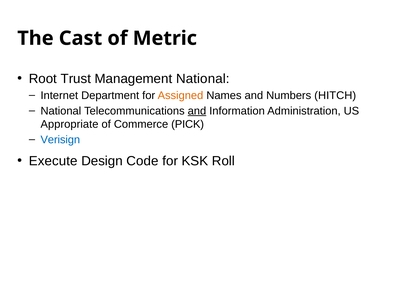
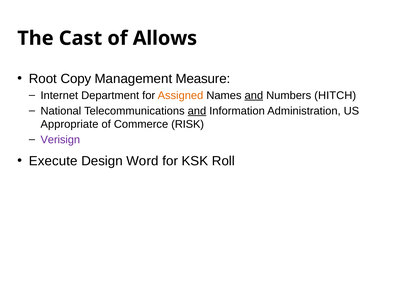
Metric: Metric -> Allows
Trust: Trust -> Copy
Management National: National -> Measure
and at (254, 95) underline: none -> present
PICK: PICK -> RISK
Verisign colour: blue -> purple
Code: Code -> Word
